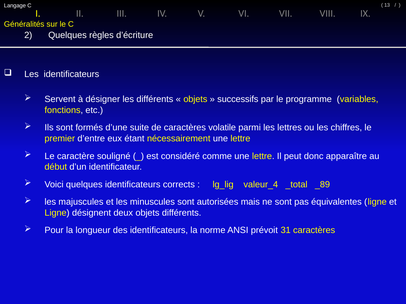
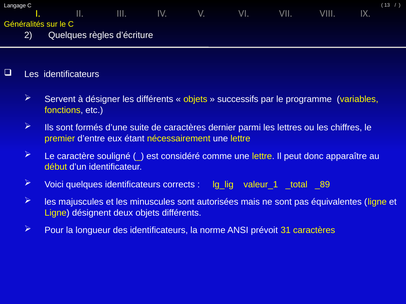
volatile: volatile -> dernier
valeur_4: valeur_4 -> valeur_1
